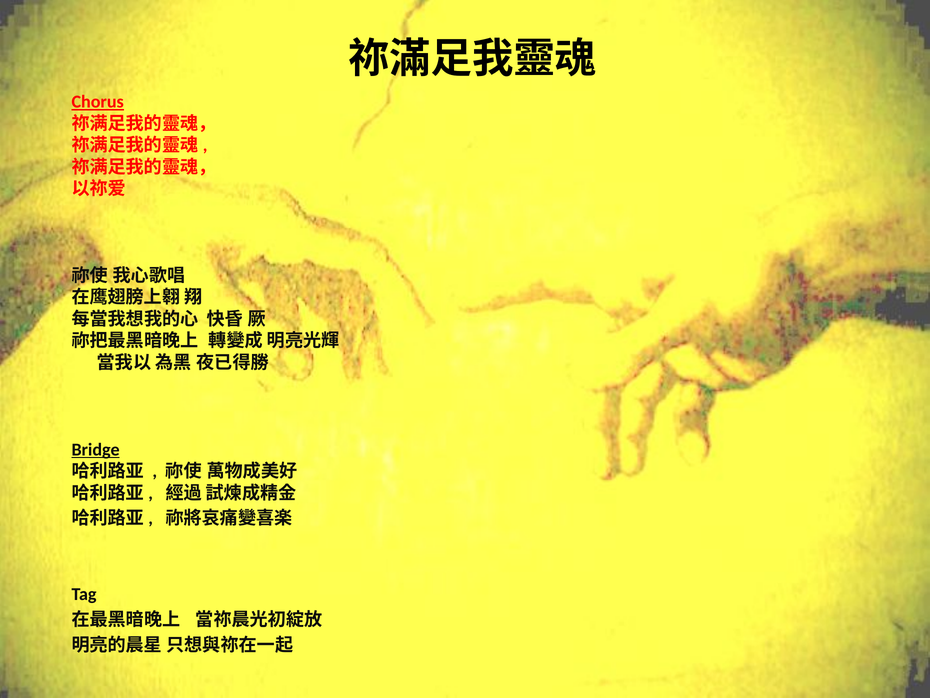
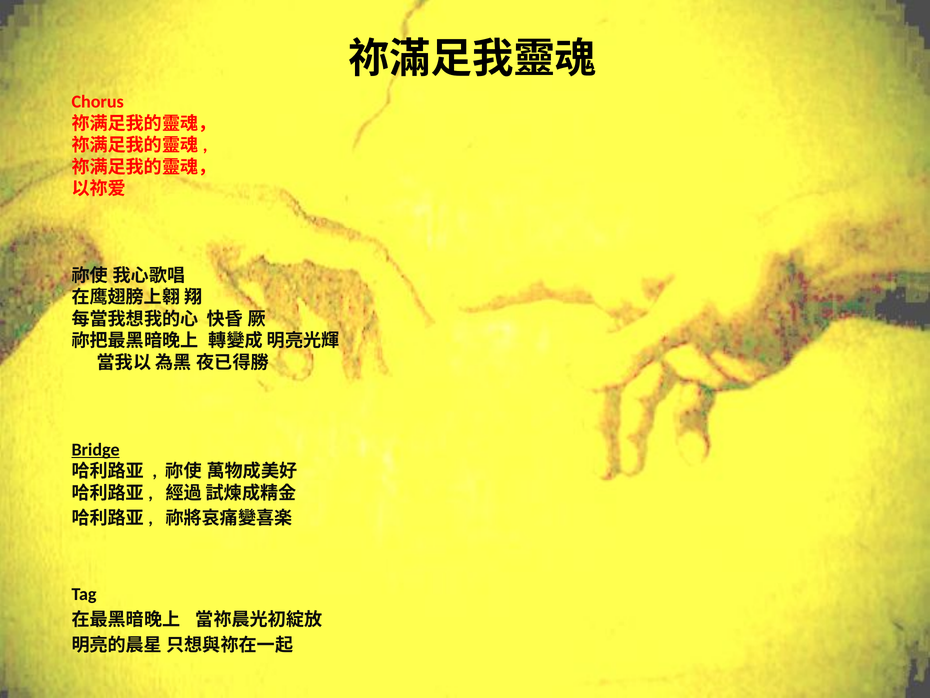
Chorus underline: present -> none
